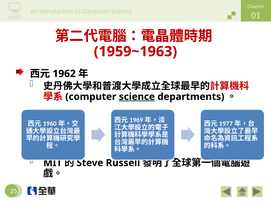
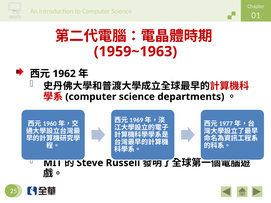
science at (137, 97) underline: present -> none
